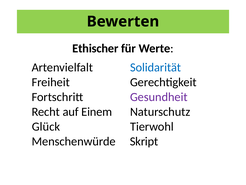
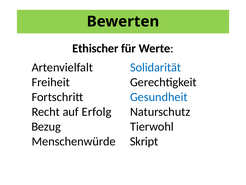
Gesundheit colour: purple -> blue
Einem: Einem -> Erfolg
Glück: Glück -> Bezug
